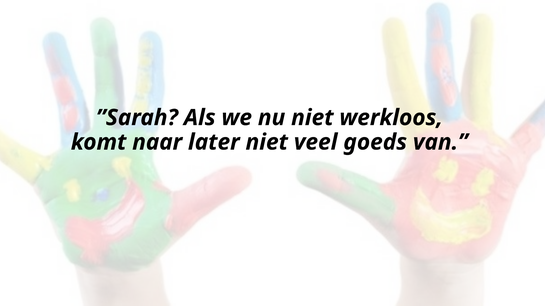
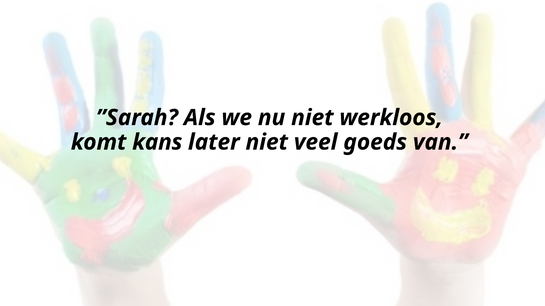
naar: naar -> kans
